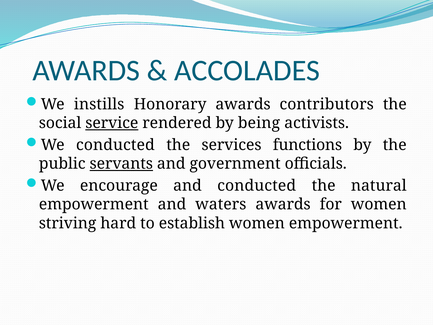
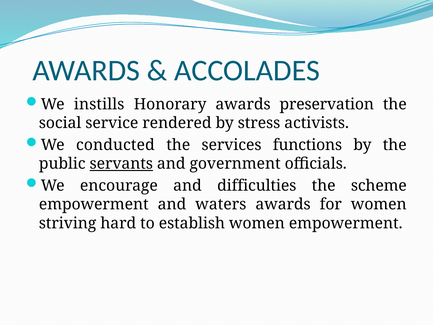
contributors: contributors -> preservation
service underline: present -> none
being: being -> stress
and conducted: conducted -> difficulties
natural: natural -> scheme
